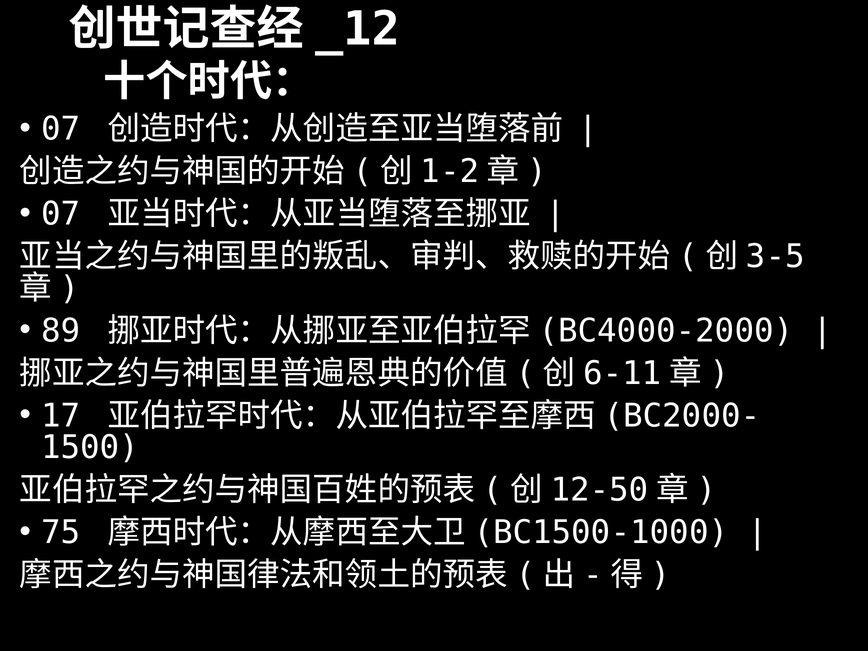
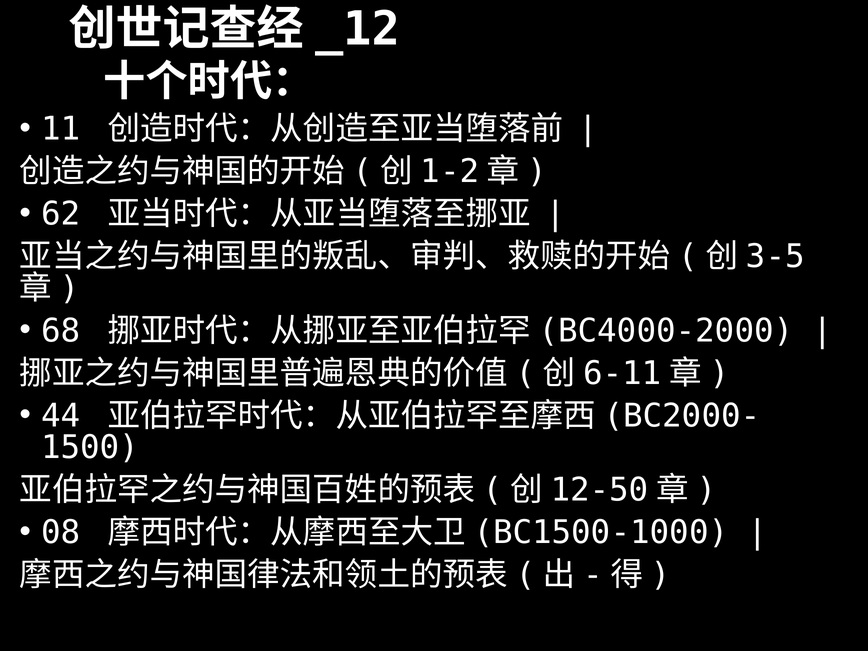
07 at (61, 129): 07 -> 11
07 at (61, 214): 07 -> 62
89: 89 -> 68
17: 17 -> 44
75: 75 -> 08
